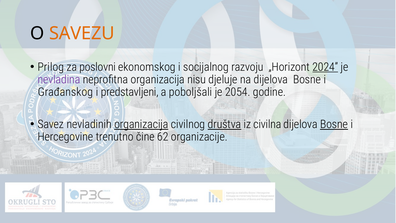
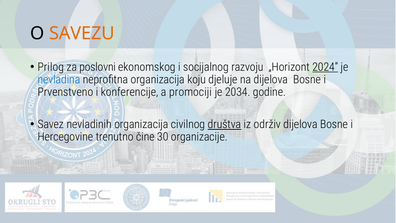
nevladina colour: purple -> blue
nisu: nisu -> koju
Građanskog: Građanskog -> Prvenstveno
predstavljeni: predstavljeni -> konferencije
poboljšali: poboljšali -> promociji
2054: 2054 -> 2034
organizacija at (141, 124) underline: present -> none
civilna: civilna -> održiv
Bosne at (334, 124) underline: present -> none
62: 62 -> 30
